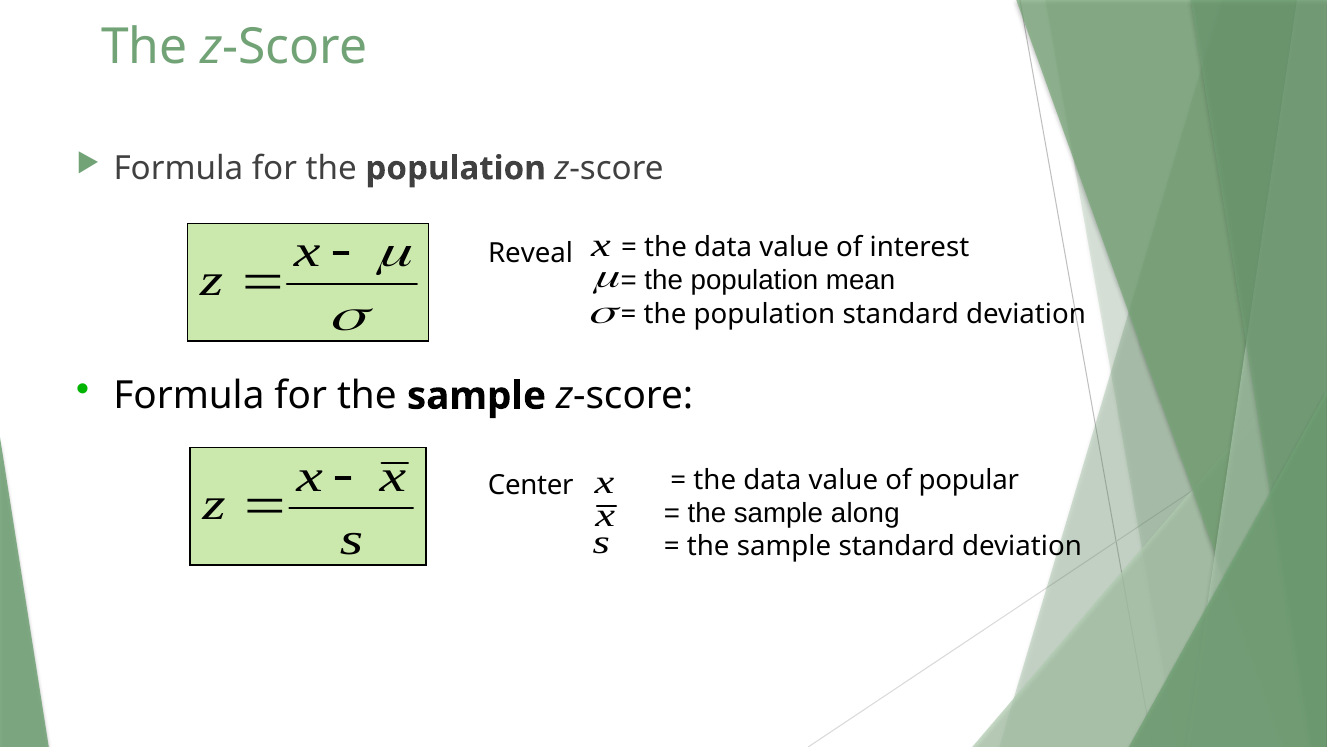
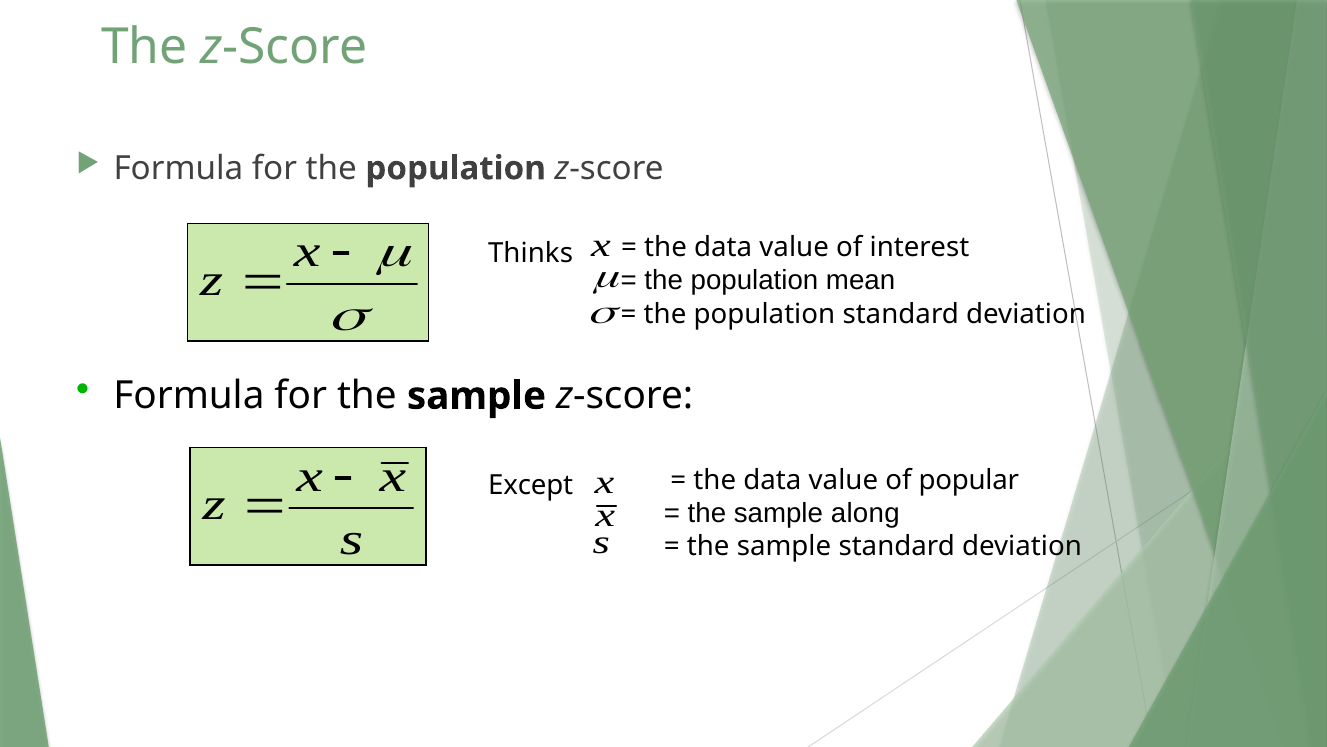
Reveal: Reveal -> Thinks
Center: Center -> Except
